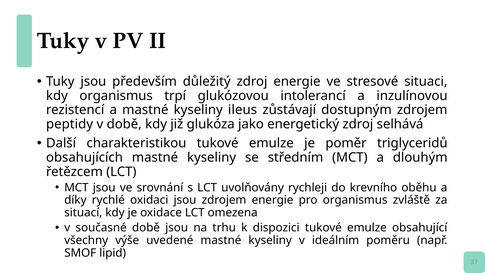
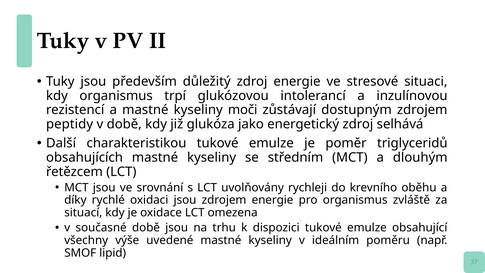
ileus: ileus -> moči
